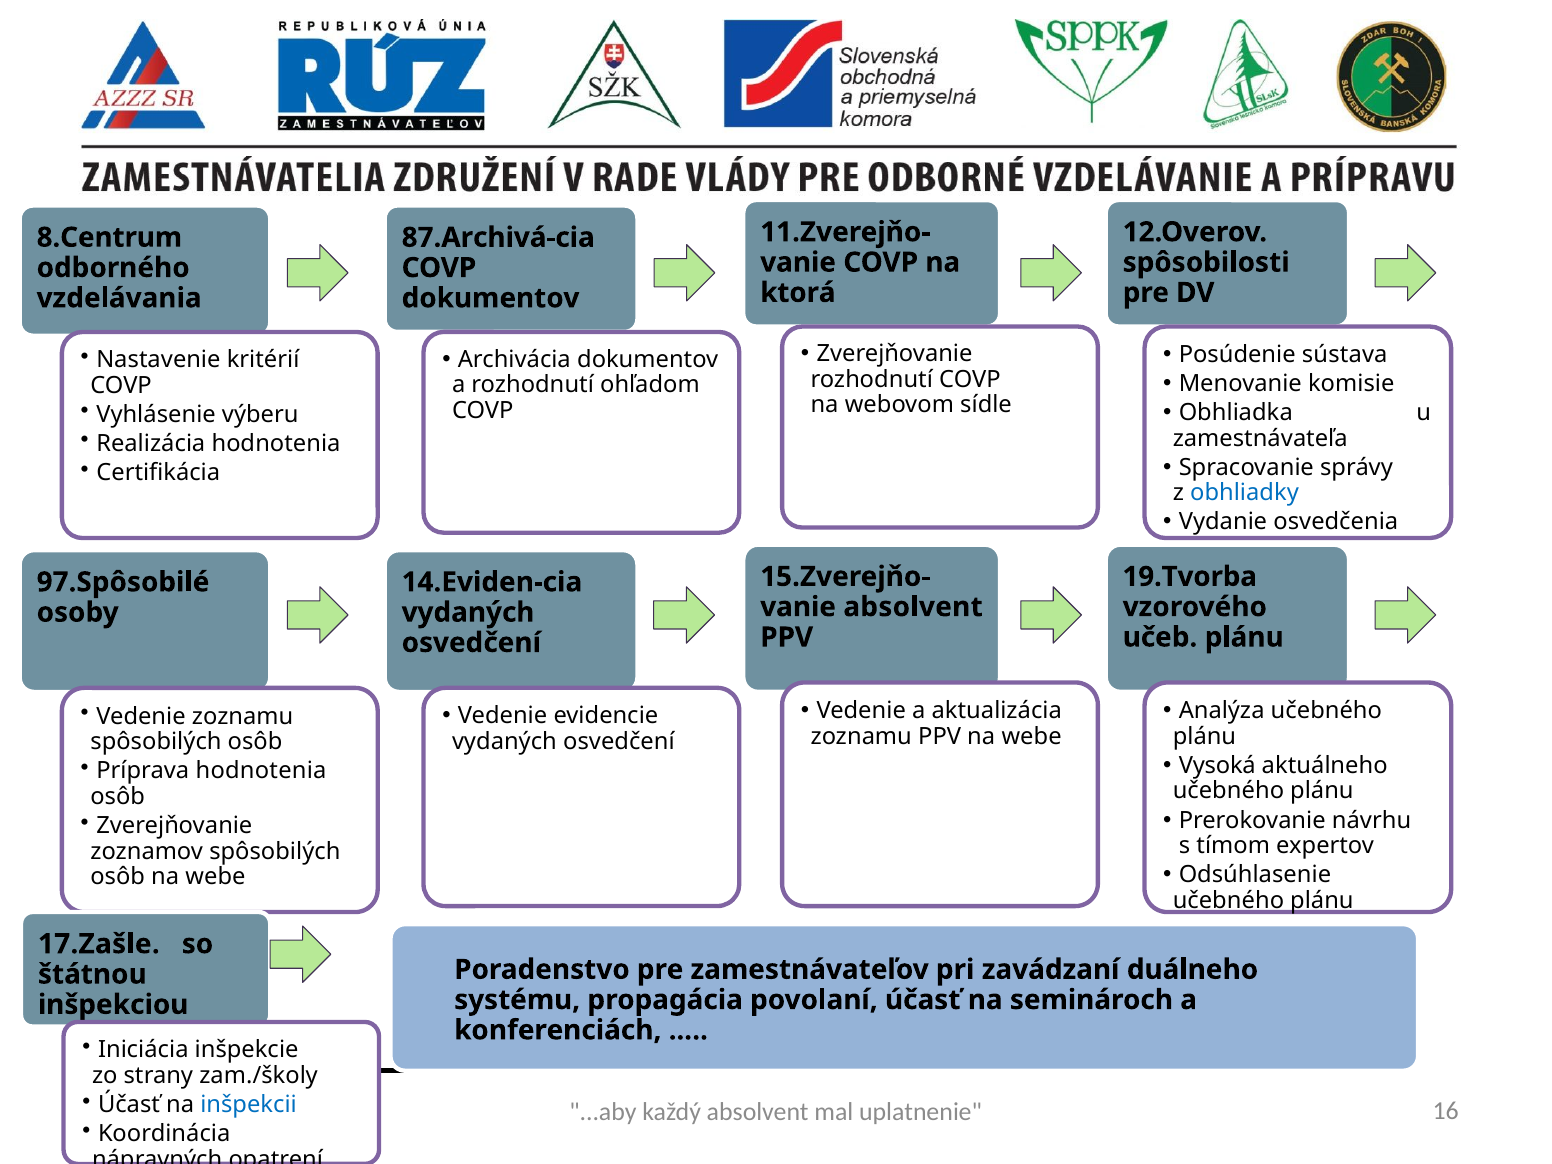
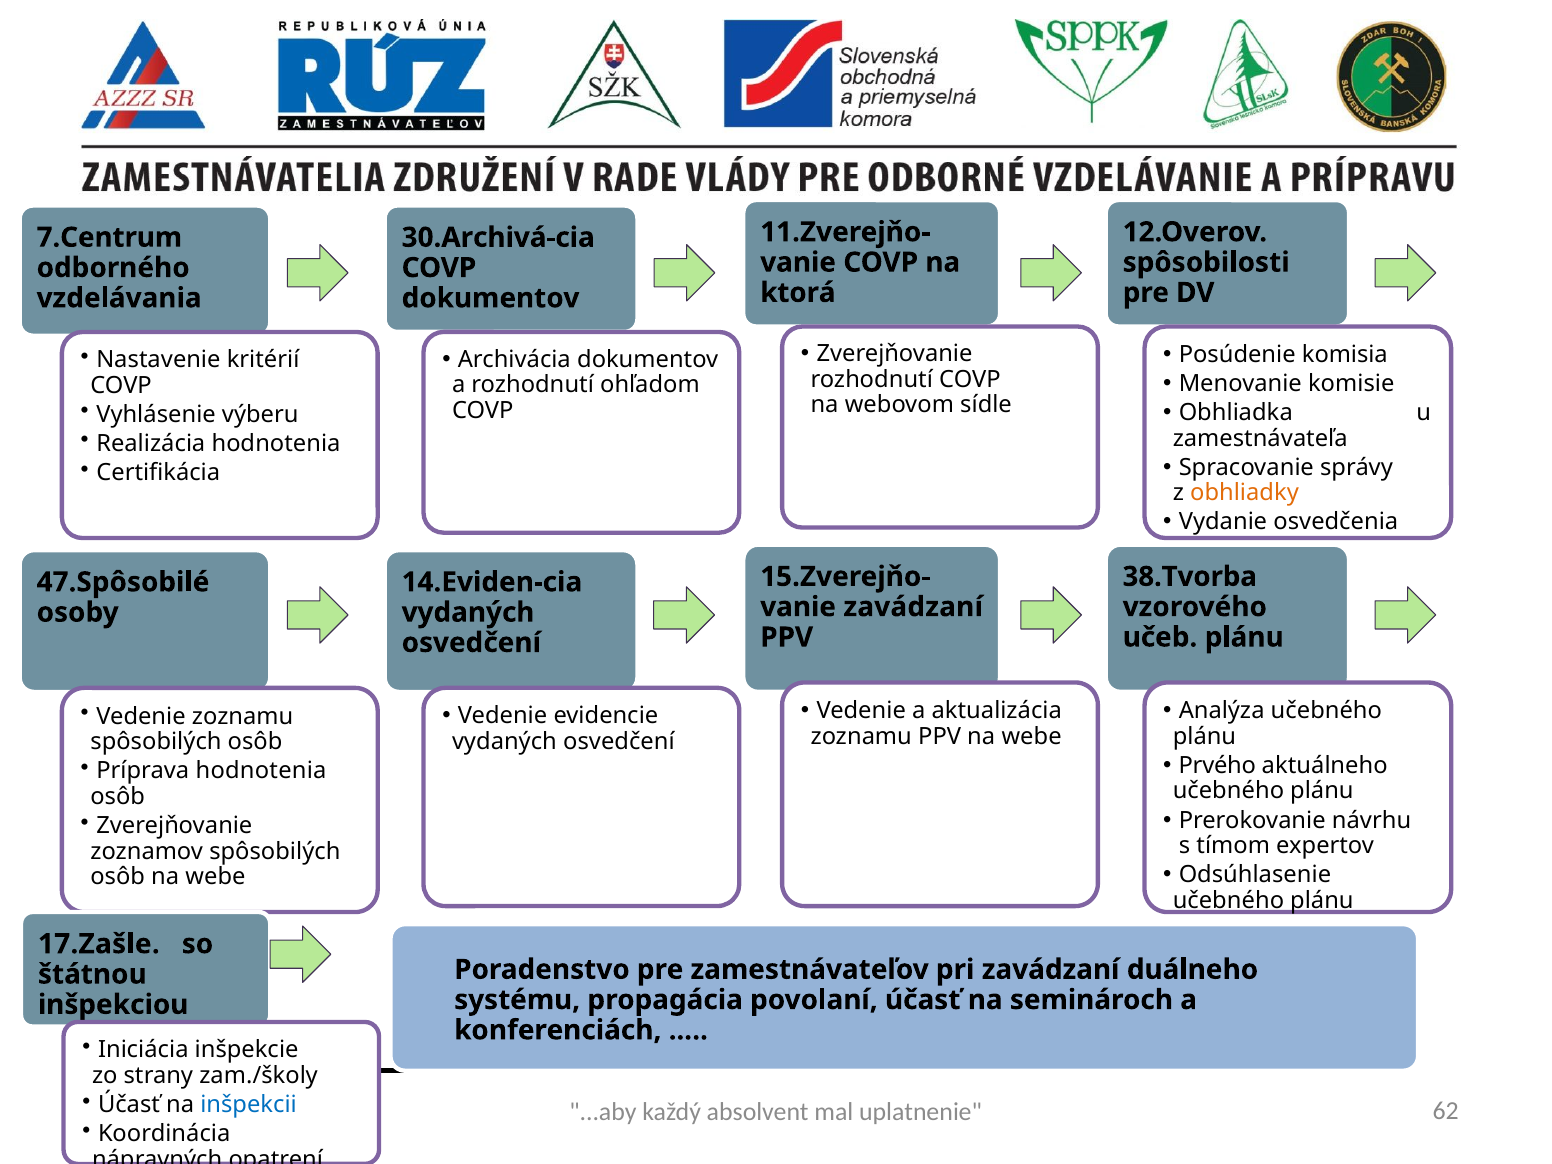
8.Centrum: 8.Centrum -> 7.Centrum
87.Archivá-cia: 87.Archivá-cia -> 30.Archivá-cia
sústava: sústava -> komisia
obhliadky colour: blue -> orange
19.Tvorba: 19.Tvorba -> 38.Tvorba
97.Spôsobilé: 97.Spôsobilé -> 47.Spôsobilé
absolvent at (913, 607): absolvent -> zavádzaní
Vysoká: Vysoká -> Prvého
16: 16 -> 62
